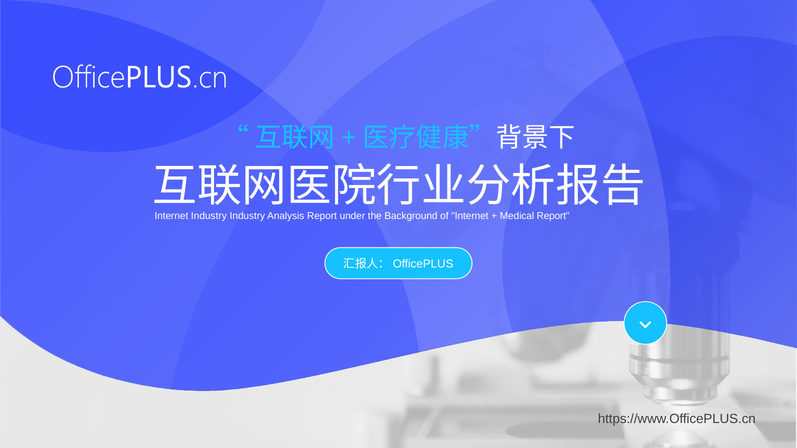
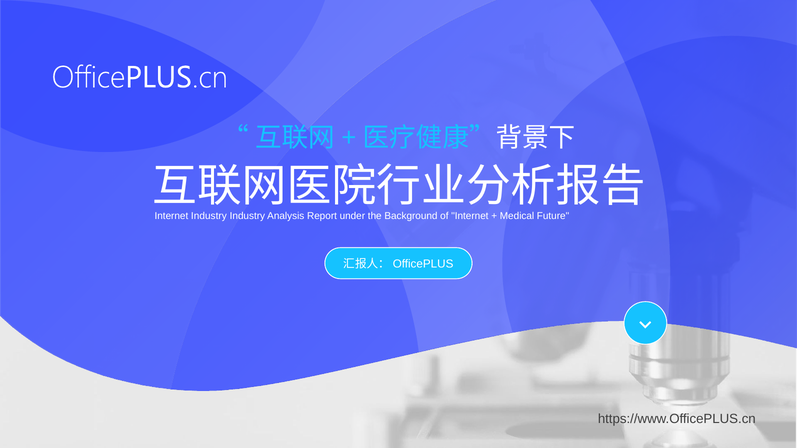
Medical Report: Report -> Future
